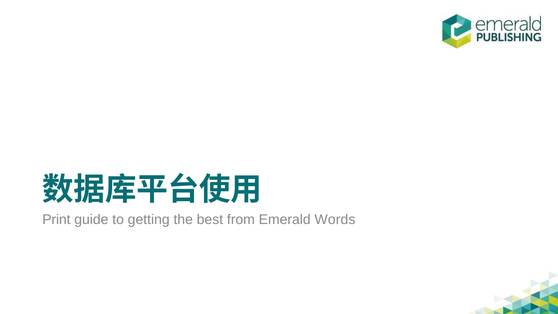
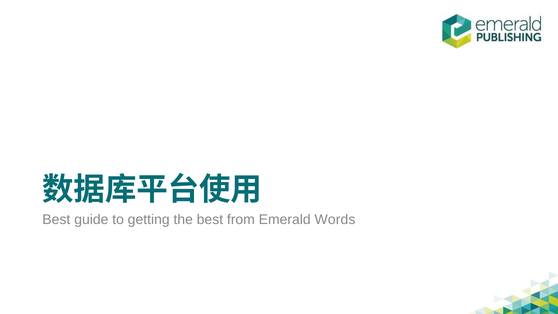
Print at (56, 220): Print -> Best
